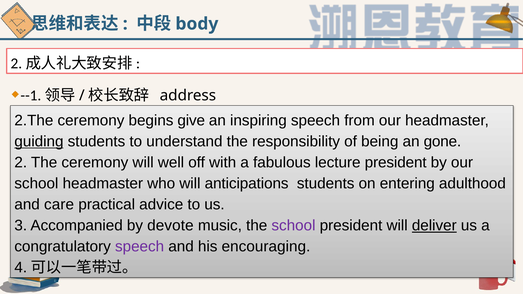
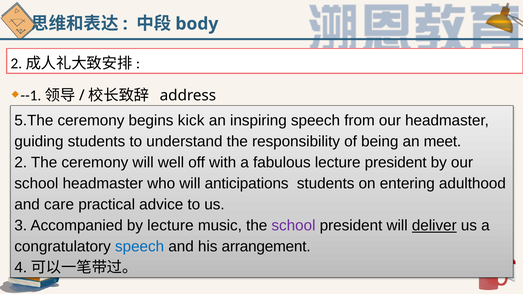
2.The: 2.The -> 5.The
give: give -> kick
guiding underline: present -> none
gone: gone -> meet
by devote: devote -> lecture
speech at (140, 247) colour: purple -> blue
encouraging: encouraging -> arrangement
